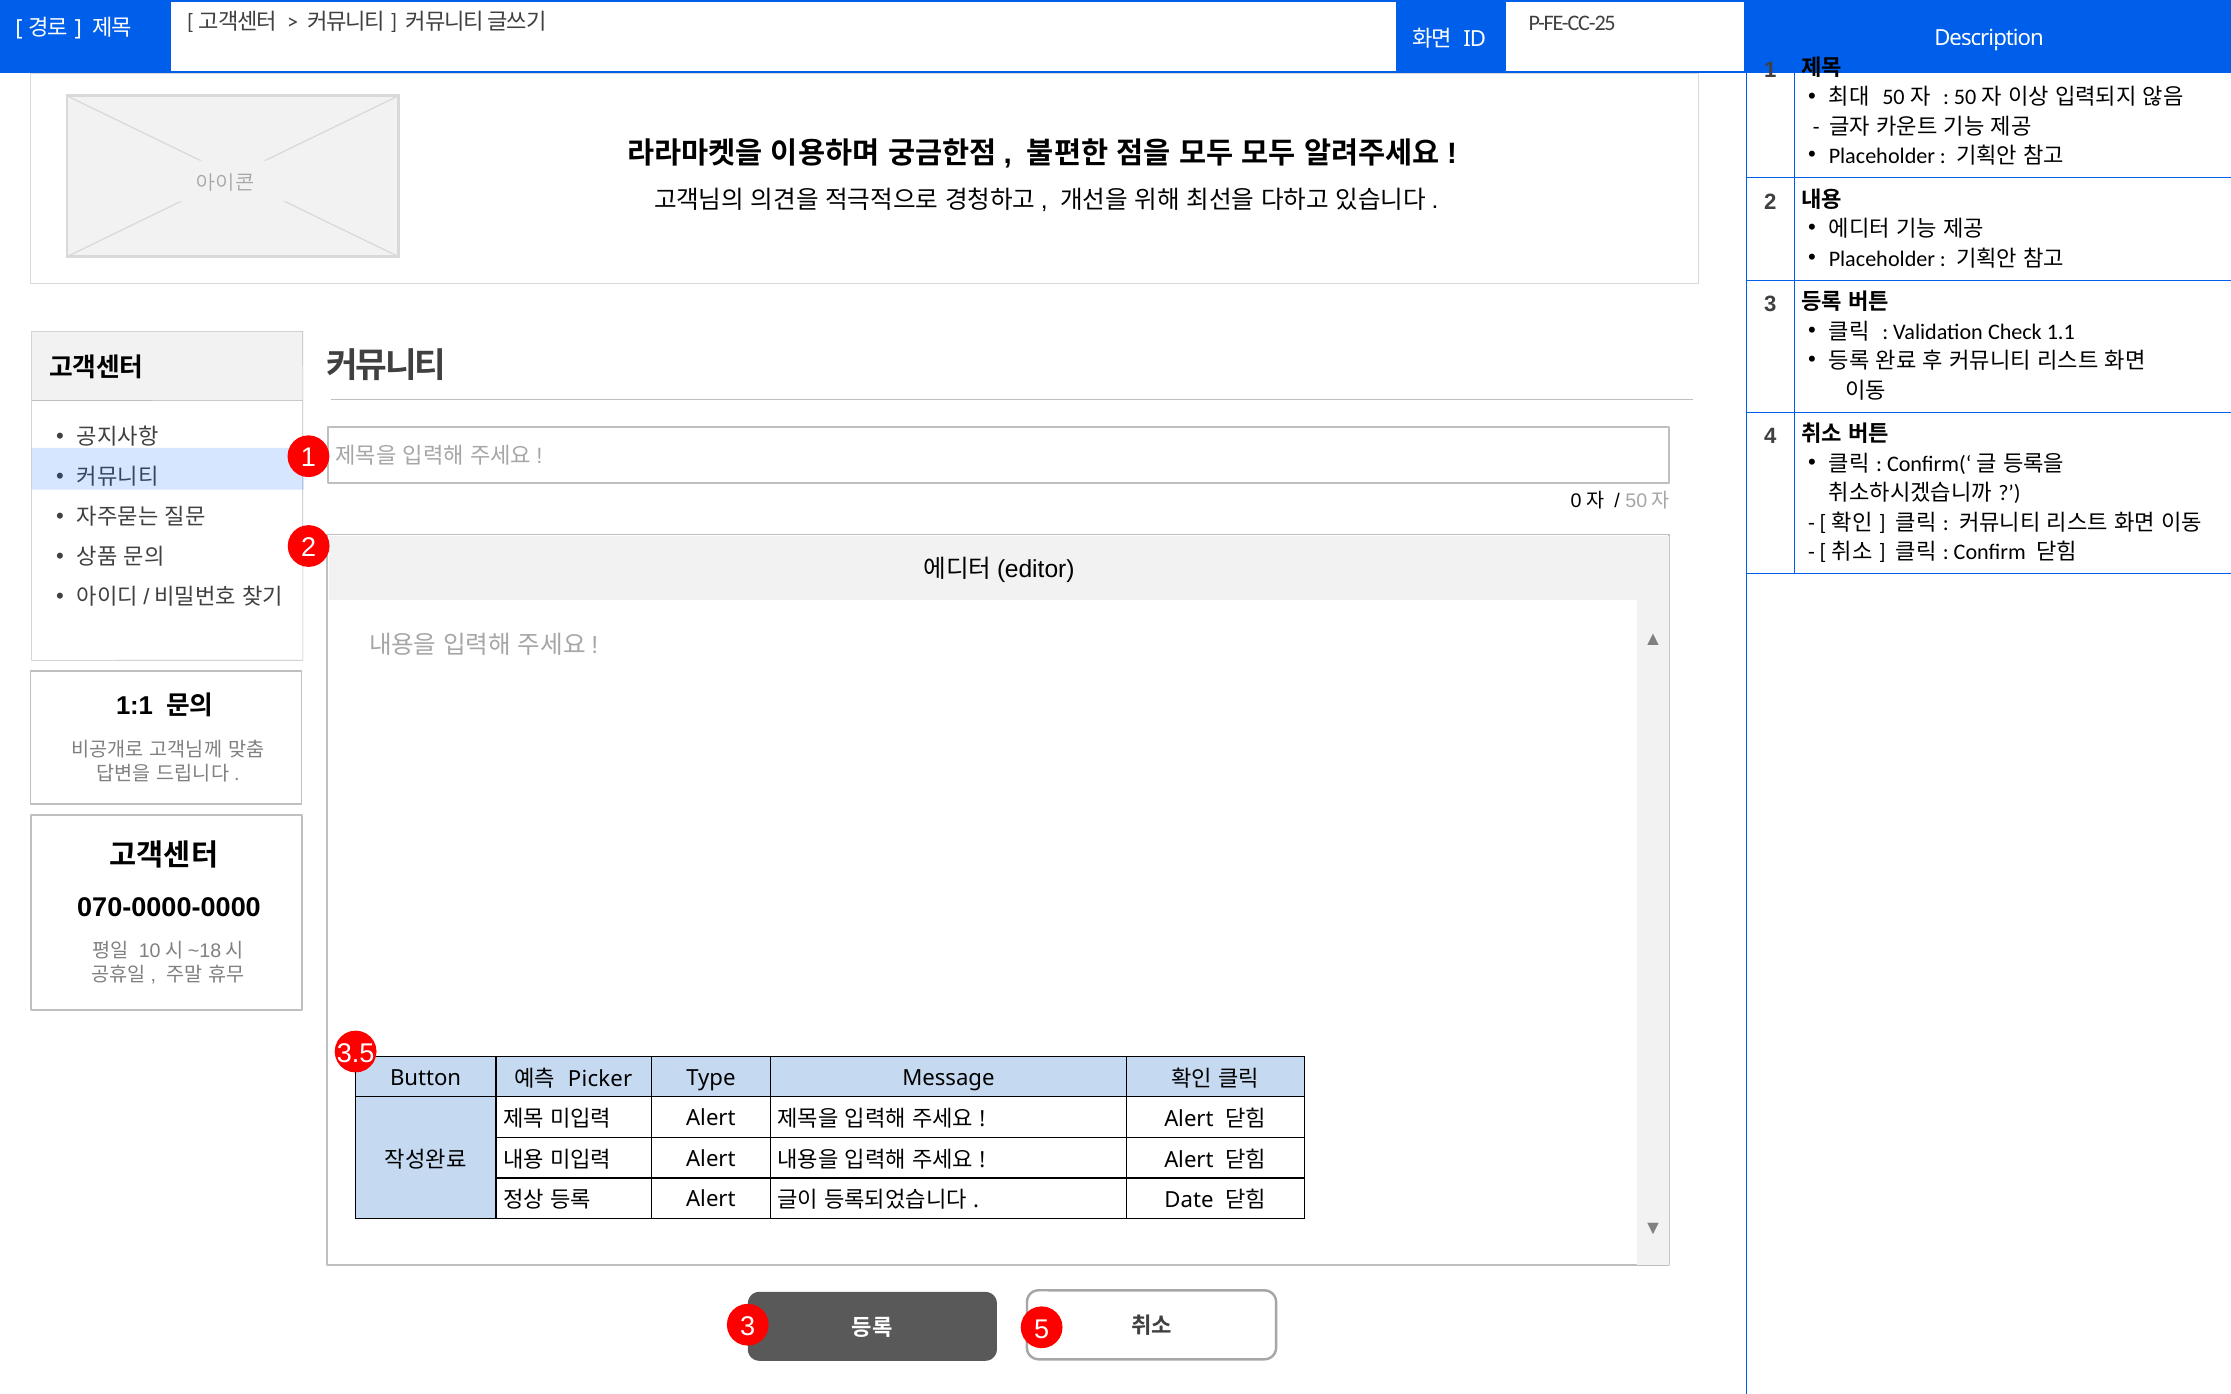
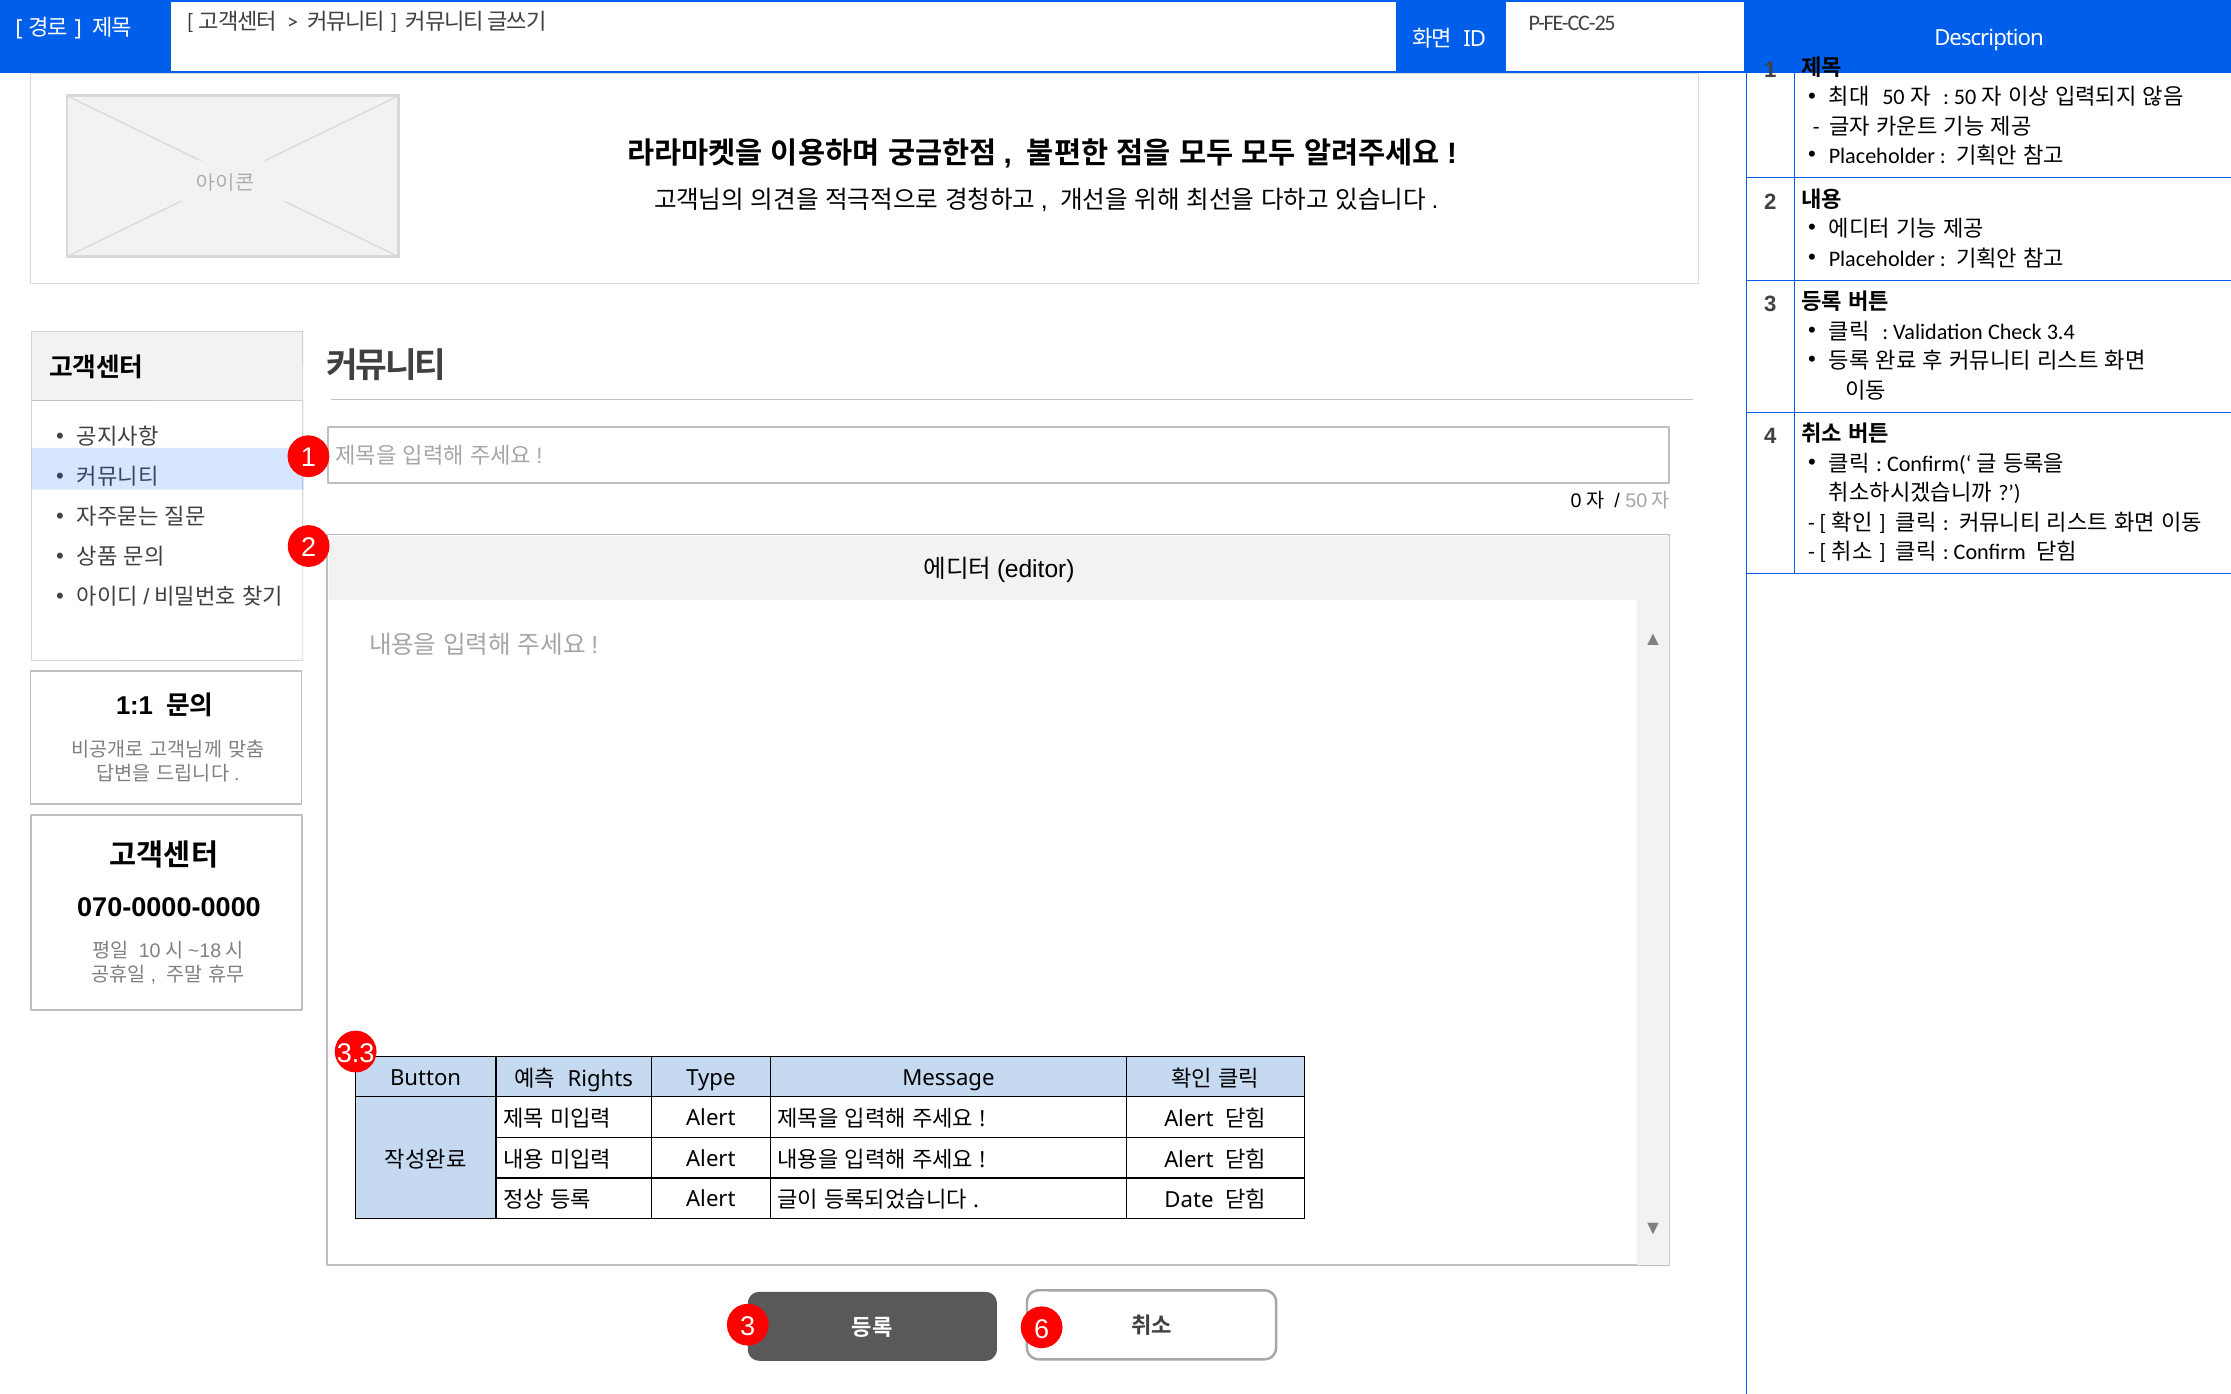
1.1: 1.1 -> 3.4
3.5: 3.5 -> 3.3
Picker: Picker -> Rights
5: 5 -> 6
